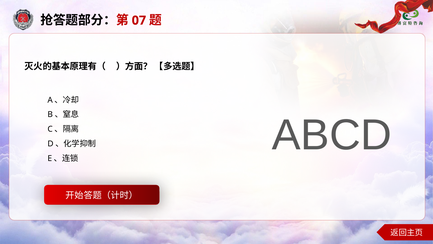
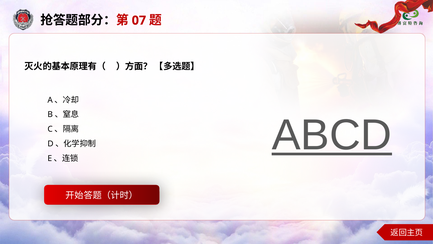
ABCD underline: none -> present
